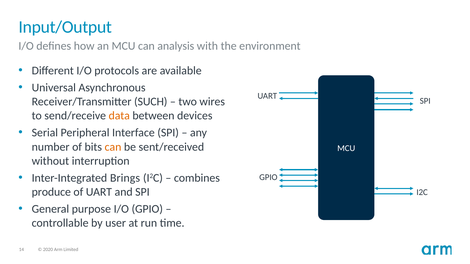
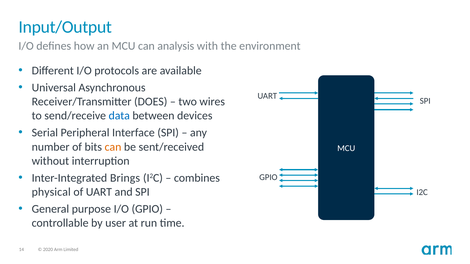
SUCH: SUCH -> DOES
data colour: orange -> blue
produce: produce -> physical
